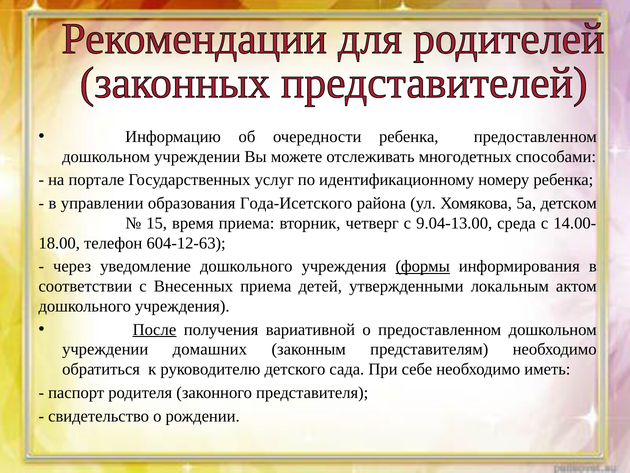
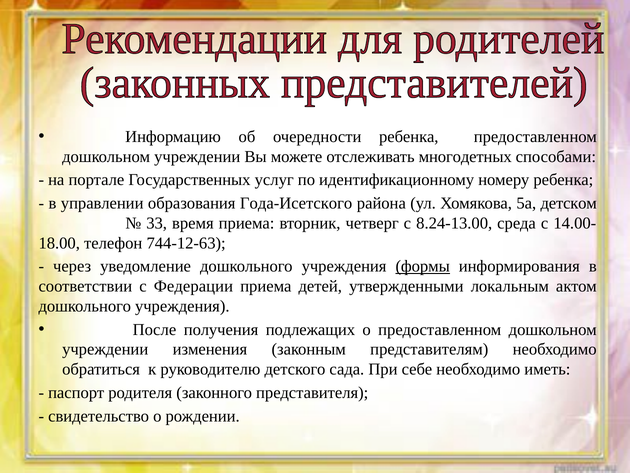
15: 15 -> 33
9.04-13.00: 9.04-13.00 -> 8.24-13.00
604-12-63: 604-12-63 -> 744-12-63
Внесенных: Внесенных -> Федерации
После underline: present -> none
вариативной: вариативной -> подлежащих
домашних: домашних -> изменения
